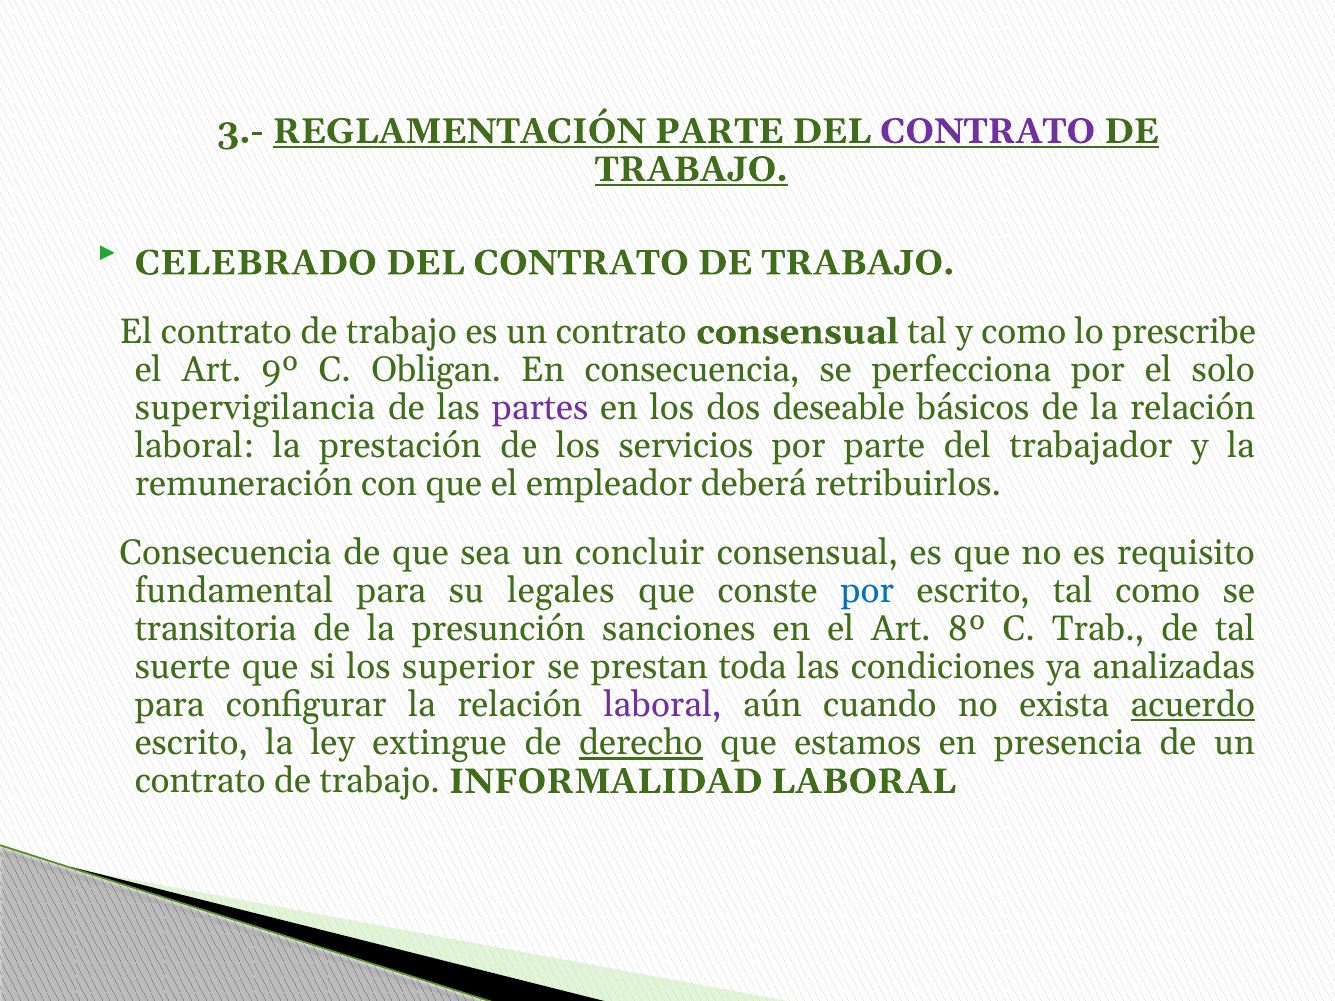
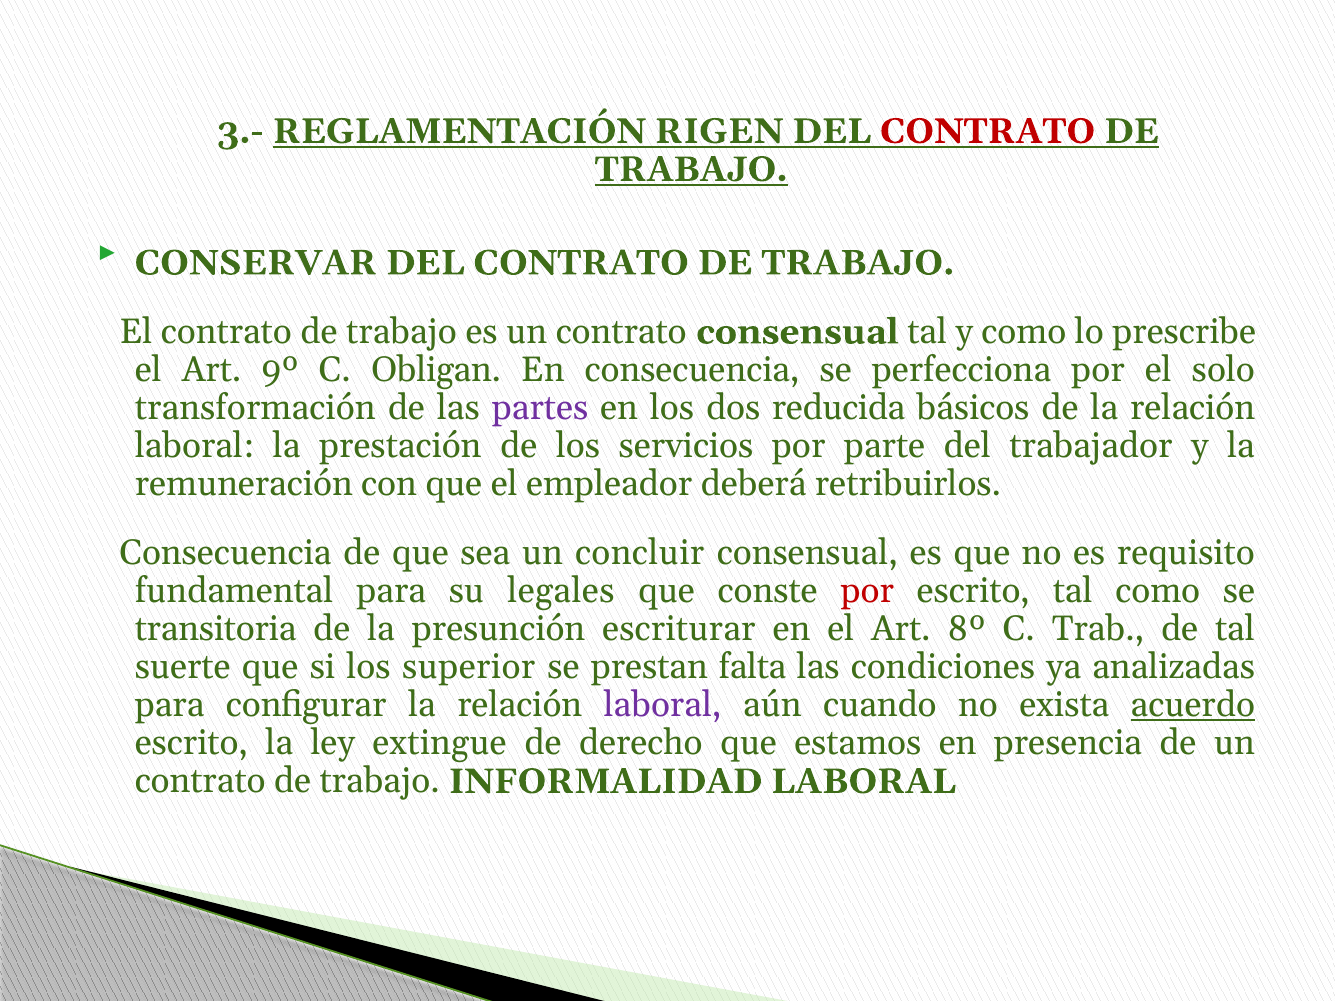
REGLAMENTACIÓN PARTE: PARTE -> RIGEN
CONTRATO at (988, 131) colour: purple -> red
CELEBRADO: CELEBRADO -> CONSERVAR
supervigilancia: supervigilancia -> transformación
deseable: deseable -> reducida
por at (867, 591) colour: blue -> red
sanciones: sanciones -> escriturar
toda: toda -> falta
derecho underline: present -> none
